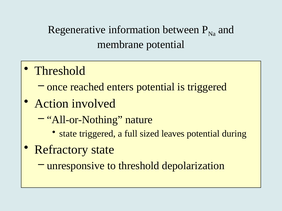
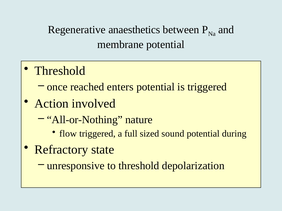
information: information -> anaesthetics
state at (68, 134): state -> flow
leaves: leaves -> sound
